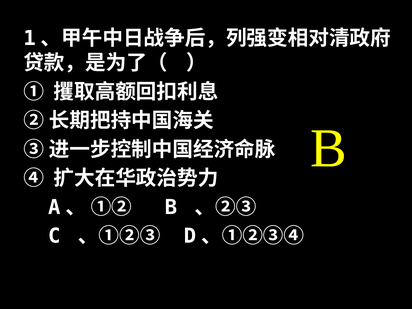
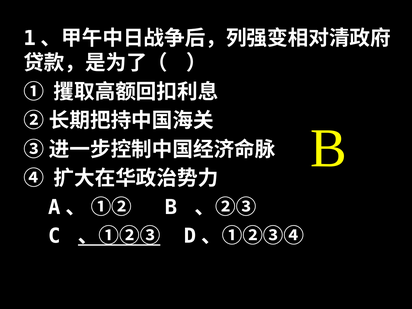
、①②③ underline: none -> present
